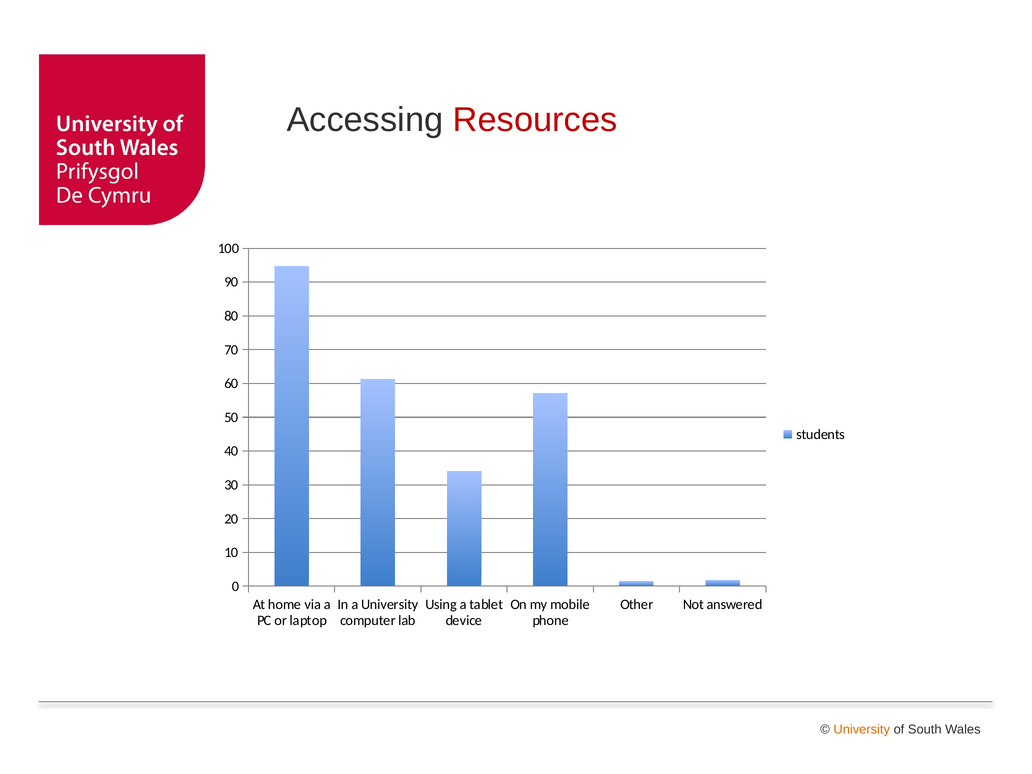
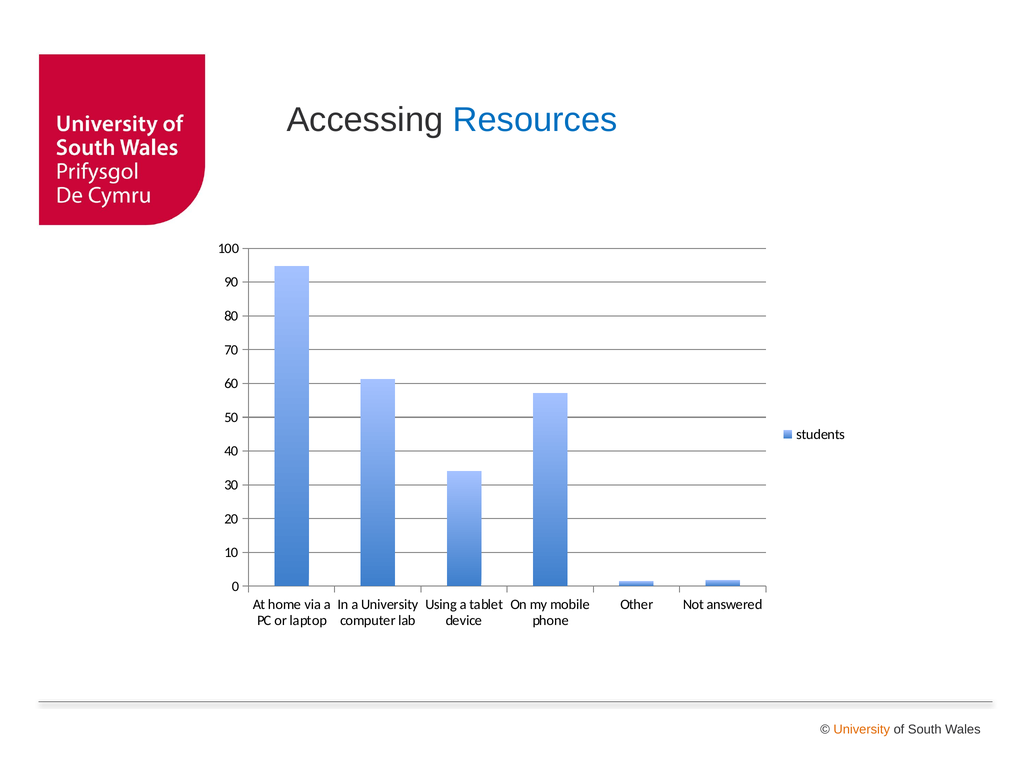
Resources colour: red -> blue
